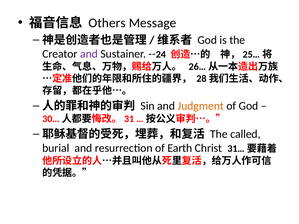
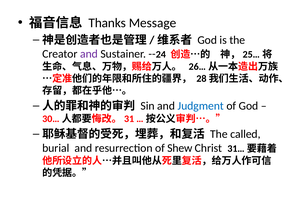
Others: Others -> Thanks
Judgment colour: orange -> blue
Earth: Earth -> Shew
